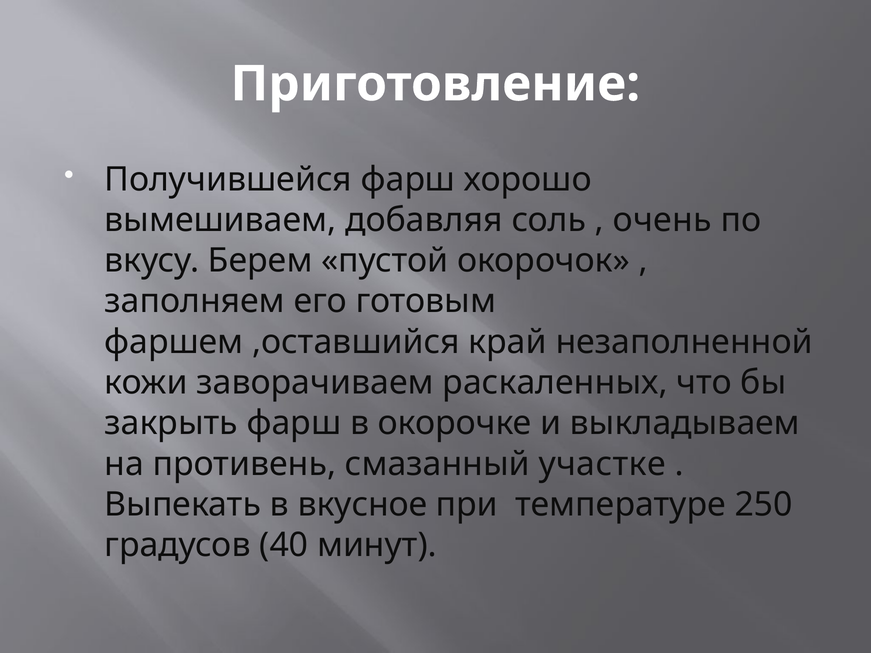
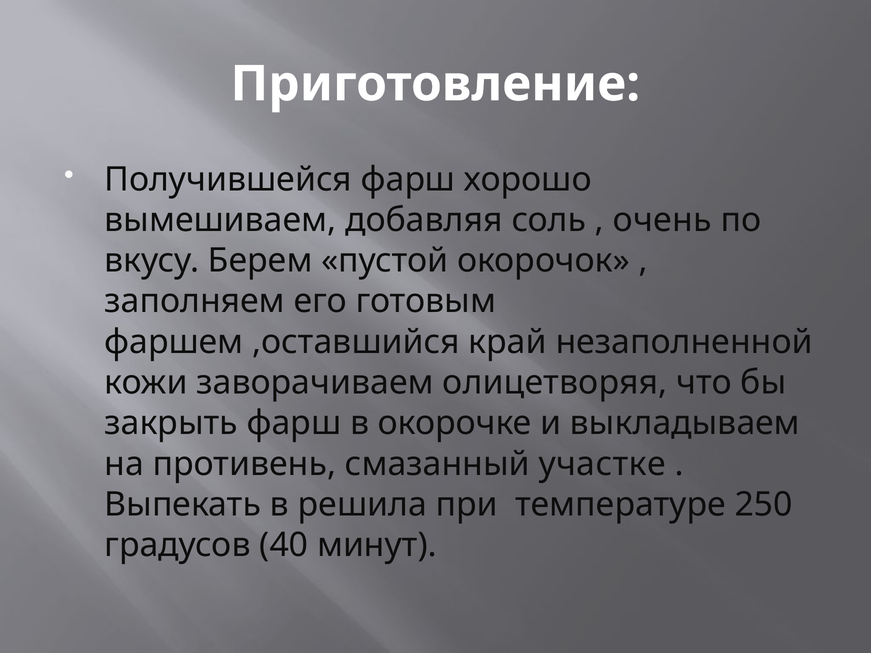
раскаленных: раскаленных -> олицетворяя
вкусное: вкусное -> решила
